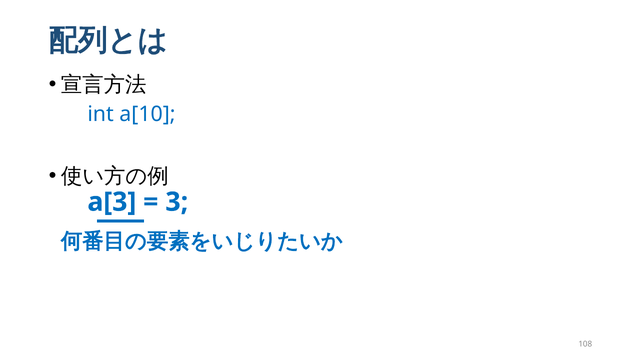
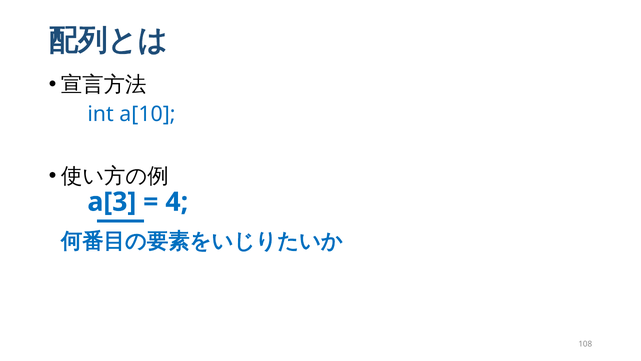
3: 3 -> 4
